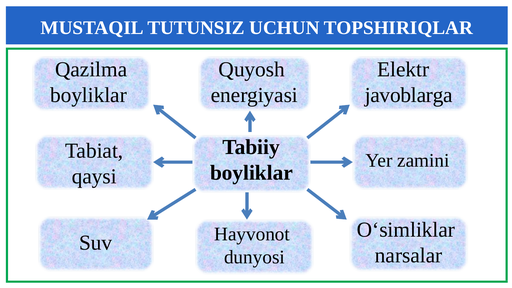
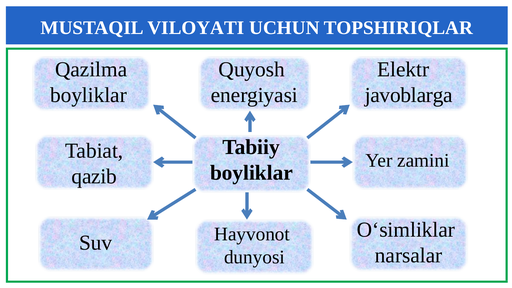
TUTUNSIZ: TUTUNSIZ -> VILOYATI
qaysi: qaysi -> qazib
